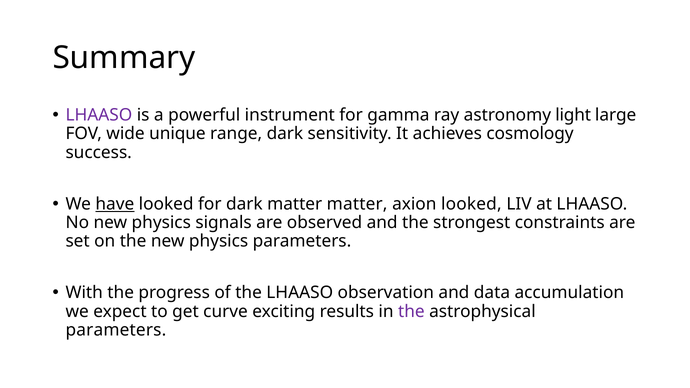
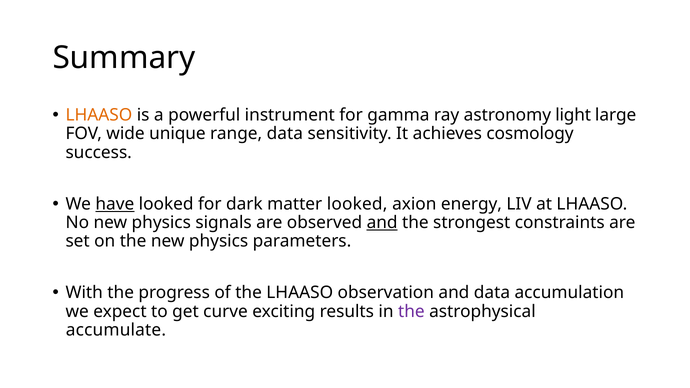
LHAASO at (99, 115) colour: purple -> orange
range dark: dark -> data
matter matter: matter -> looked
axion looked: looked -> energy
and at (382, 223) underline: none -> present
parameters at (116, 330): parameters -> accumulate
